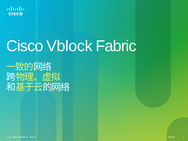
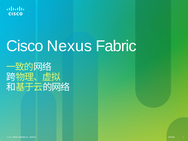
Vblock: Vblock -> Nexus
